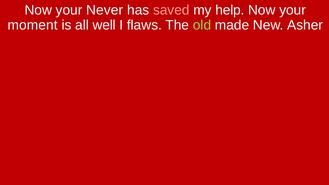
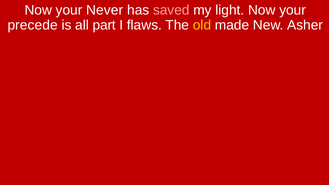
help: help -> light
moment: moment -> precede
well: well -> part
old colour: light green -> yellow
